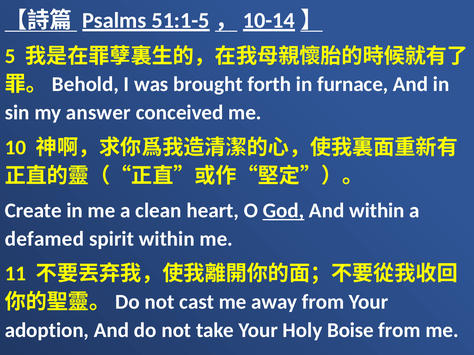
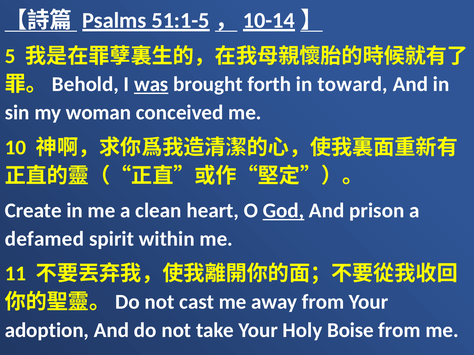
was underline: none -> present
furnace: furnace -> toward
answer: answer -> woman
And within: within -> prison
